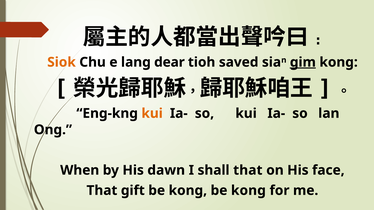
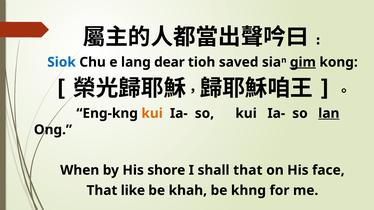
Siok colour: orange -> blue
lan underline: none -> present
dawn: dawn -> shore
gift: gift -> like
kong at (188, 191): kong -> khah
kong at (248, 191): kong -> khng
